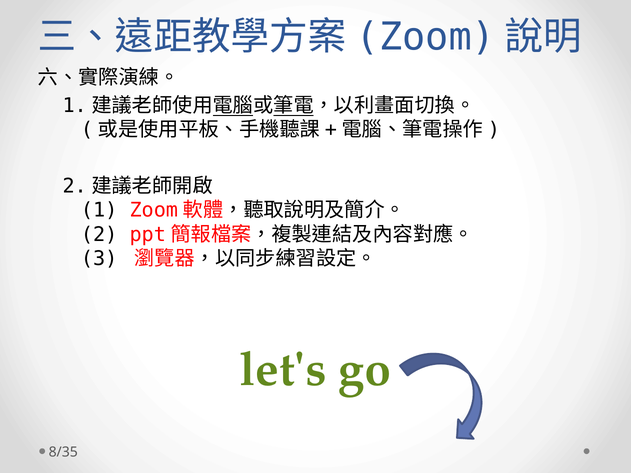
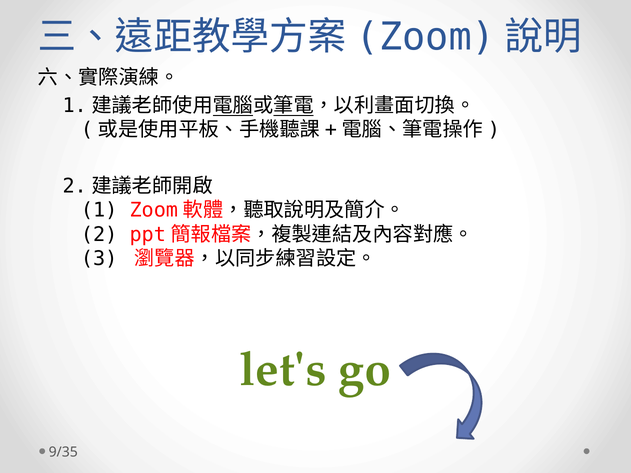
8/35: 8/35 -> 9/35
